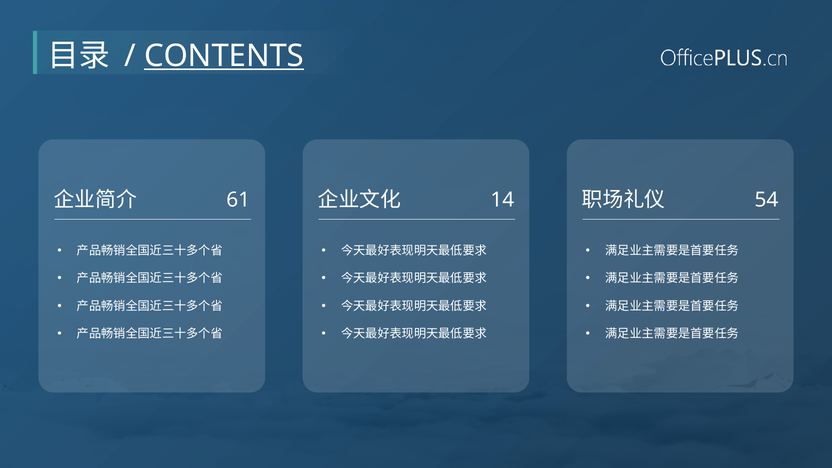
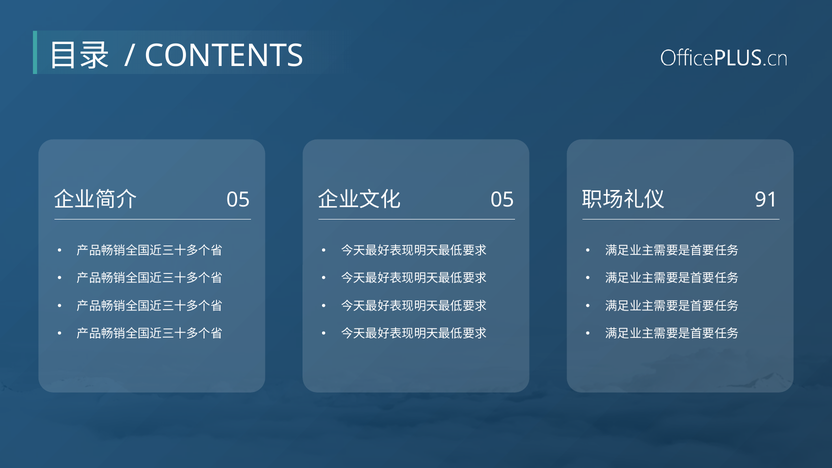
CONTENTS underline: present -> none
61 at (238, 200): 61 -> 05
14 at (502, 200): 14 -> 05
54: 54 -> 91
